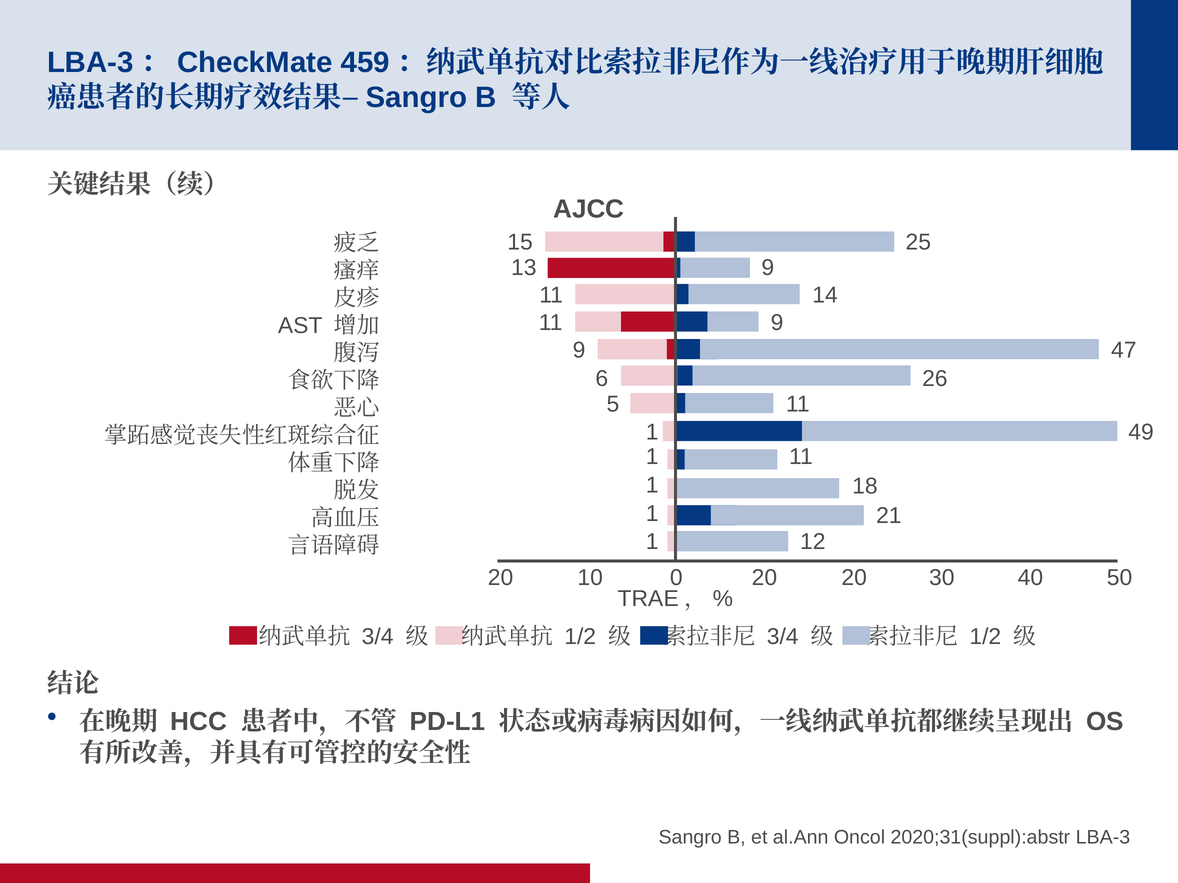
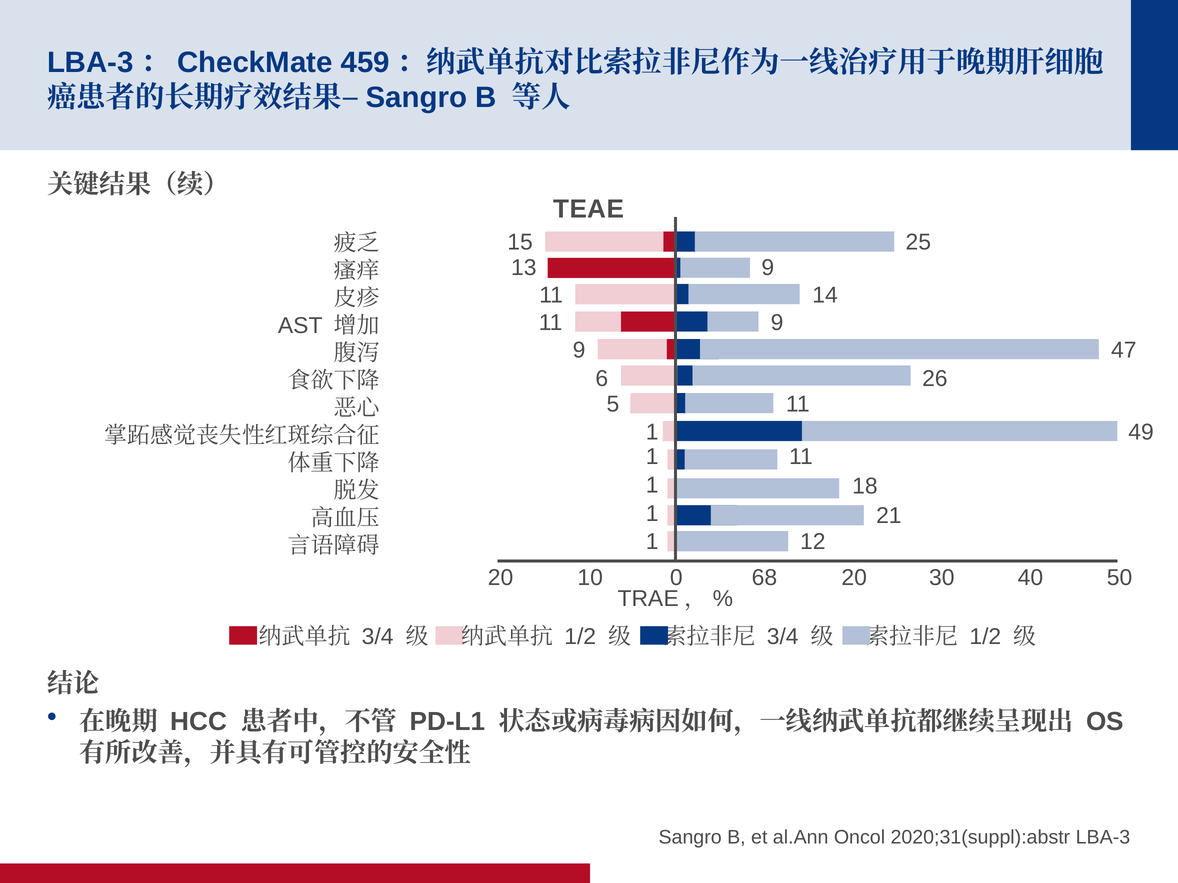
AJCC: AJCC -> TEAE
0 20: 20 -> 68
